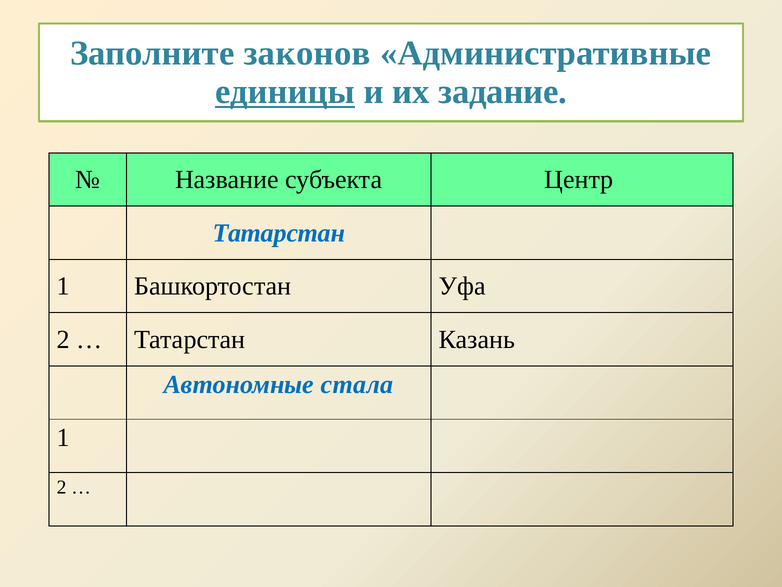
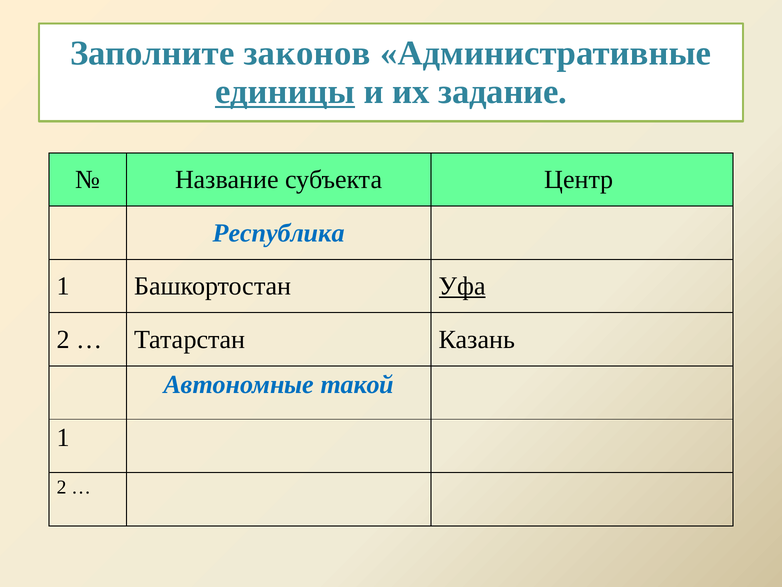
Татарстан at (279, 233): Татарстан -> Республика
Уфа underline: none -> present
стала: стала -> такой
